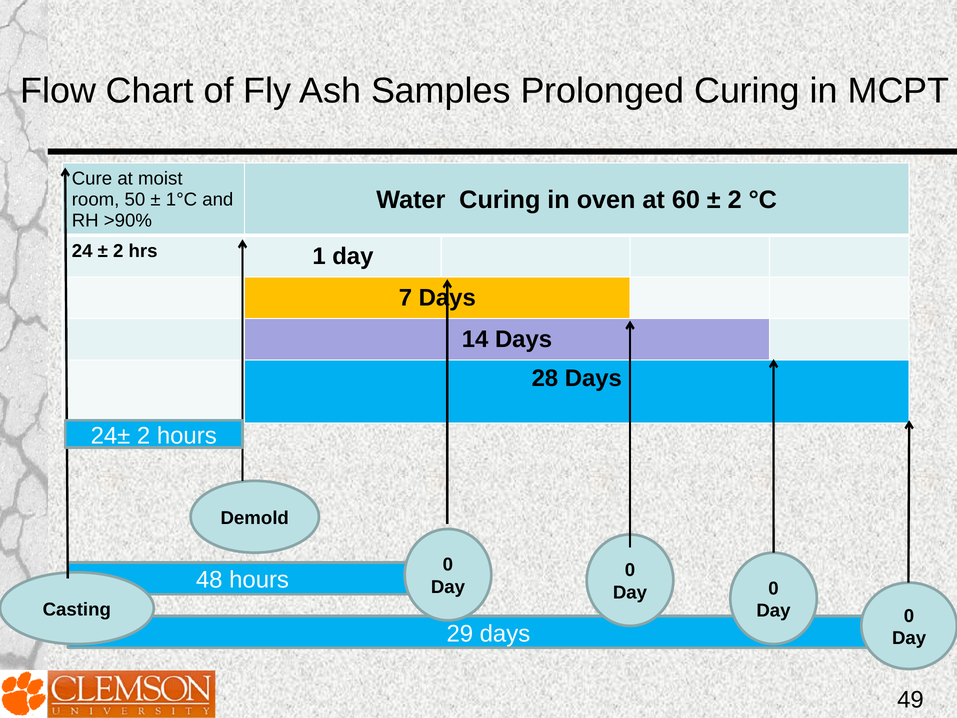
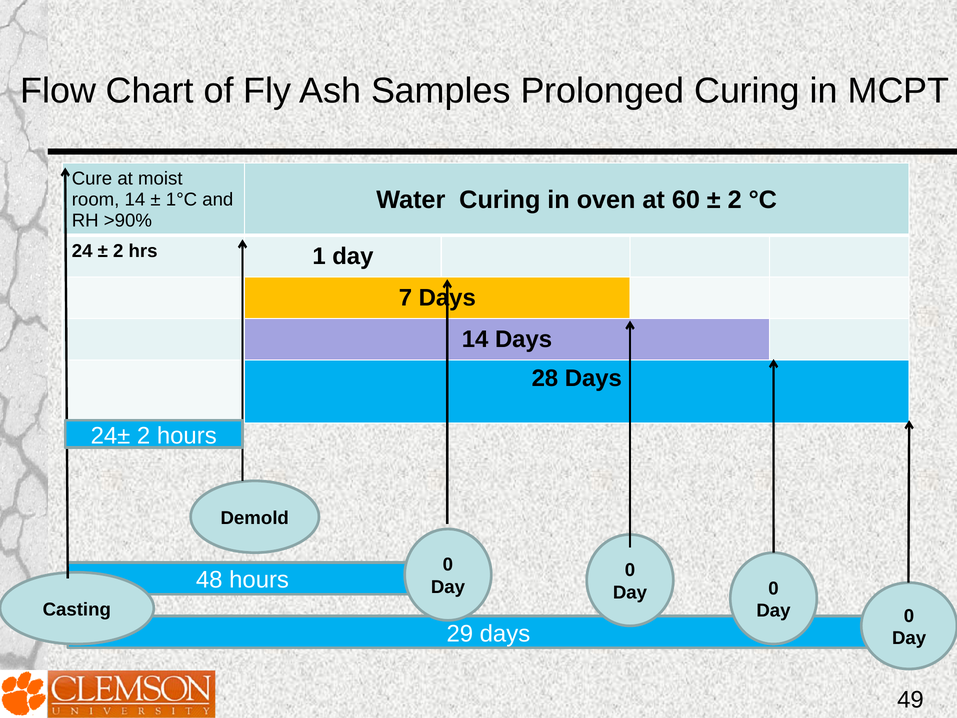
room 50: 50 -> 14
